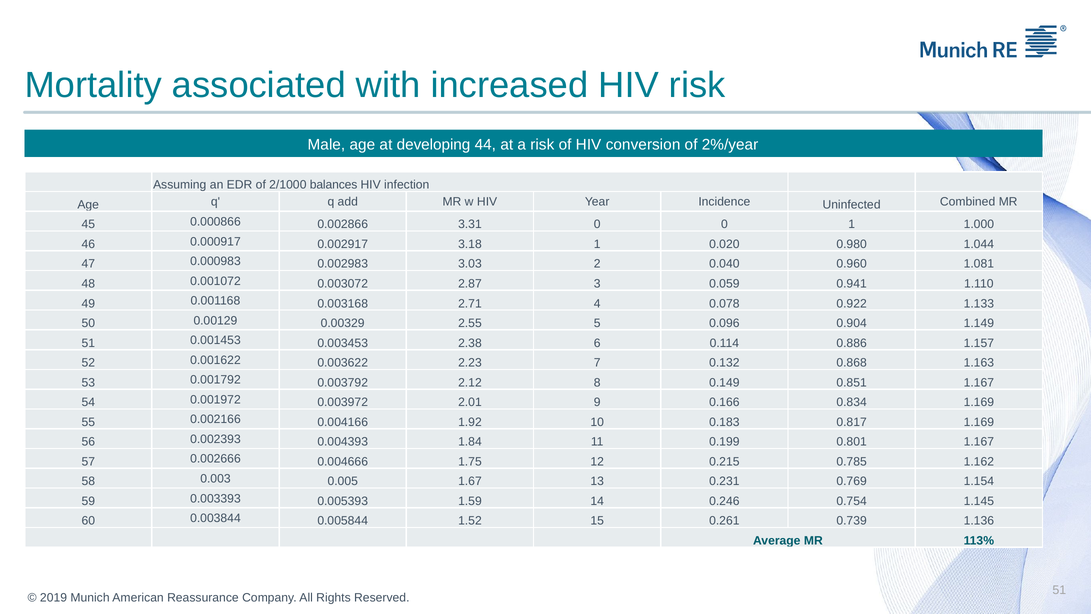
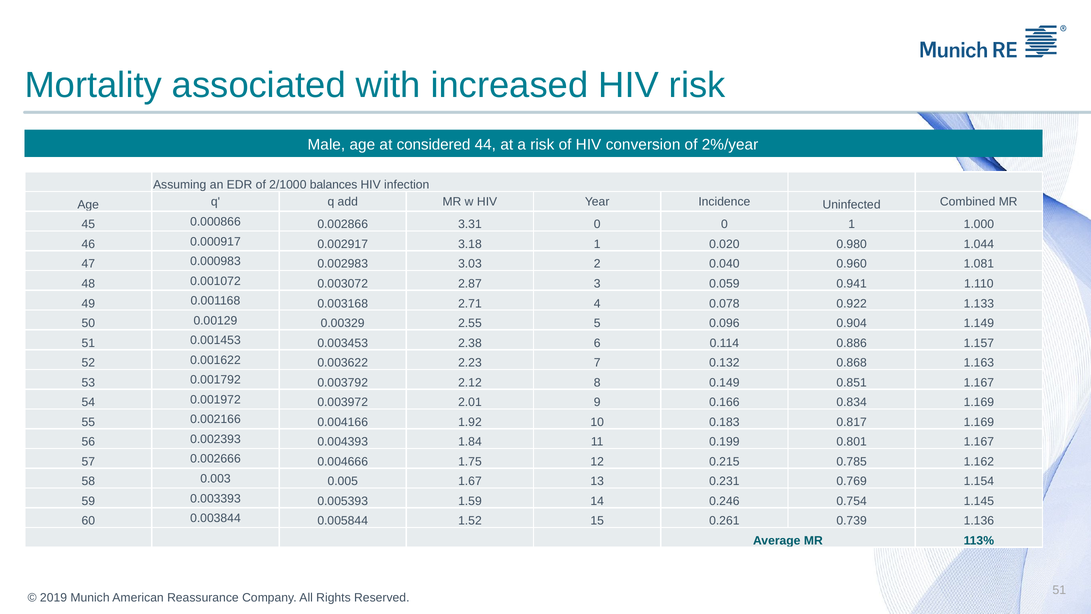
developing: developing -> considered
